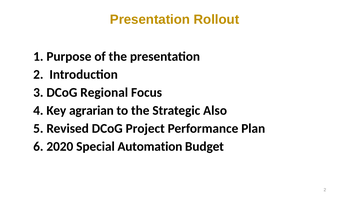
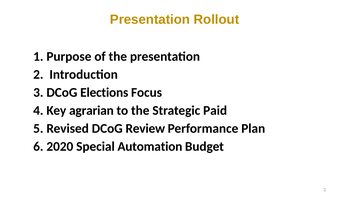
Regional: Regional -> Elections
Also: Also -> Paid
Project: Project -> Review
